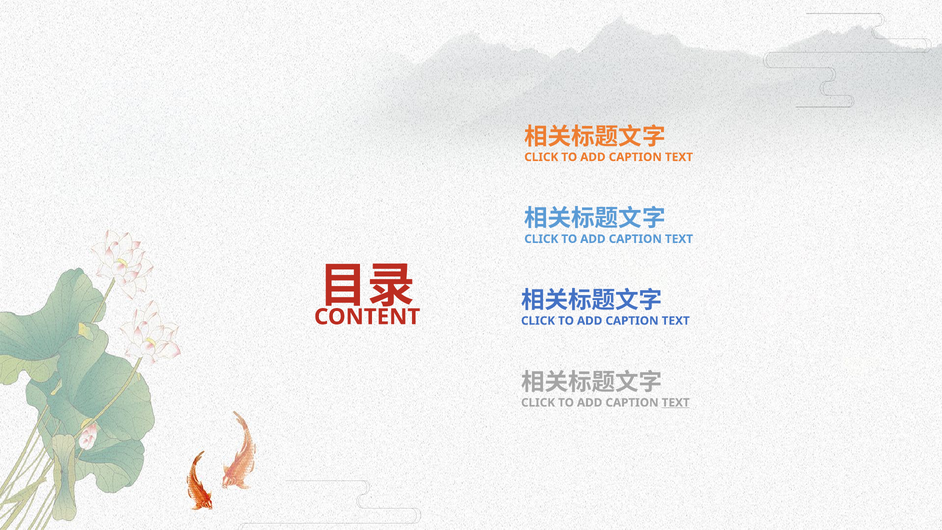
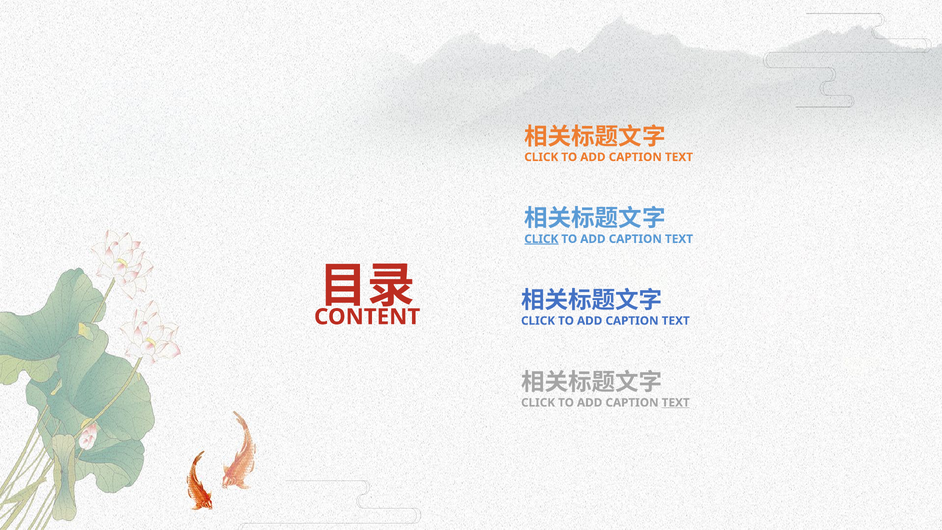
CLICK at (541, 239) underline: none -> present
